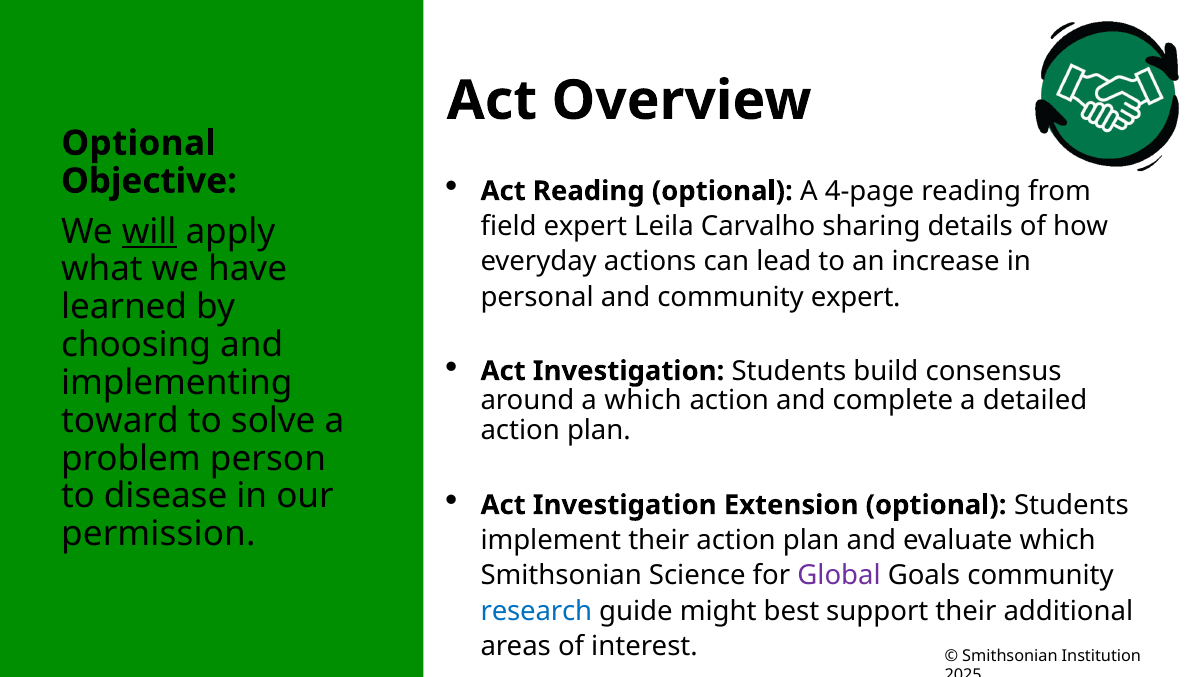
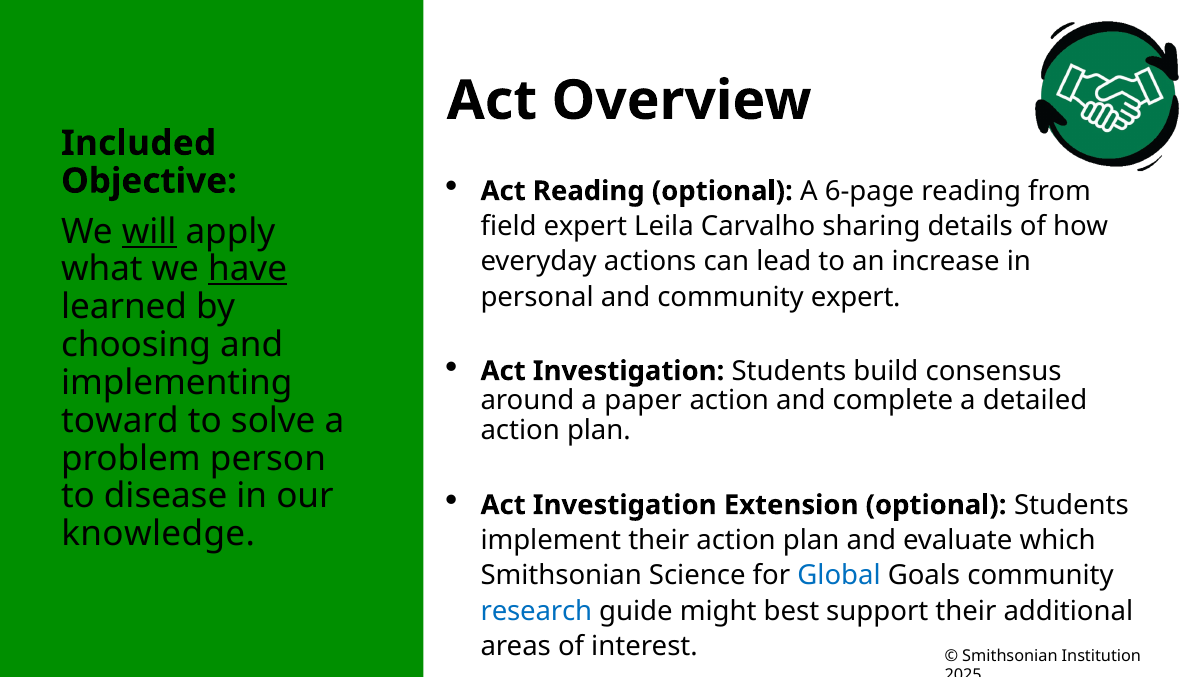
Optional at (139, 143): Optional -> Included
4-page: 4-page -> 6-page
have underline: none -> present
a which: which -> paper
permission: permission -> knowledge
Global colour: purple -> blue
